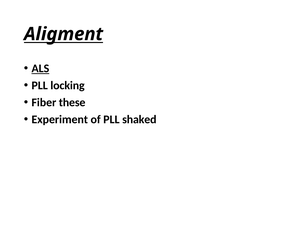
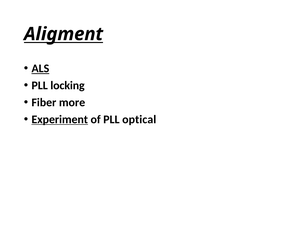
these: these -> more
Experiment underline: none -> present
shaked: shaked -> optical
